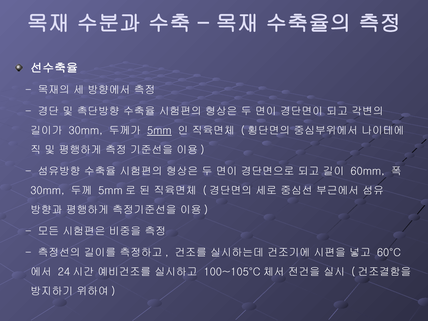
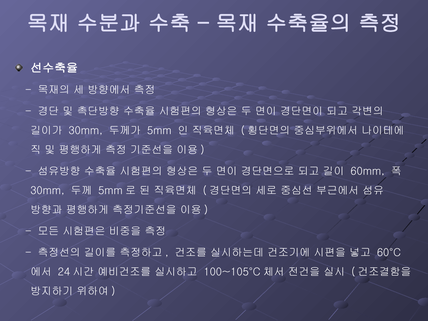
5mm underline: present -> none
